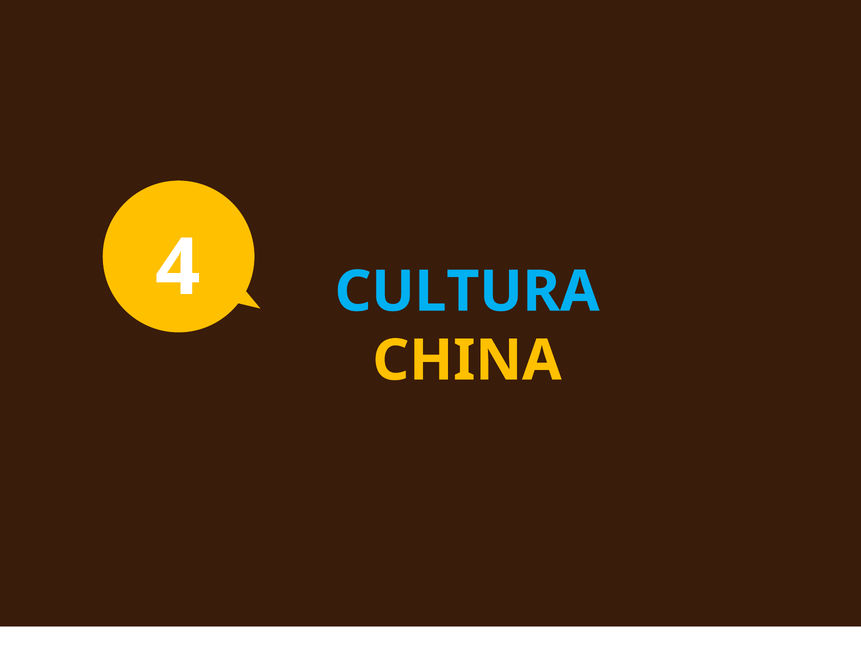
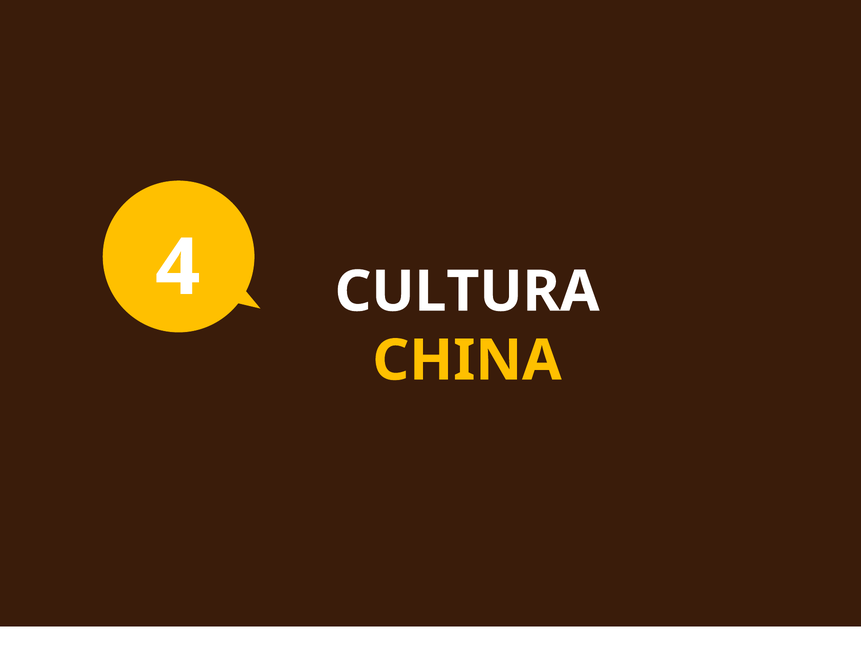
CULTURA colour: light blue -> white
